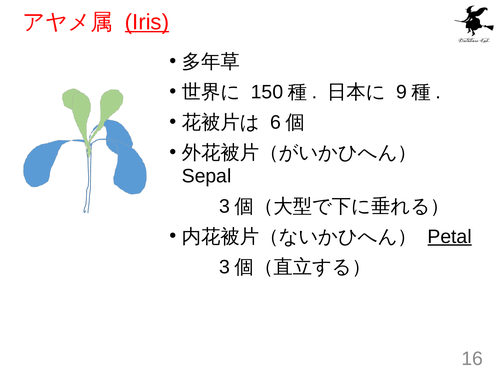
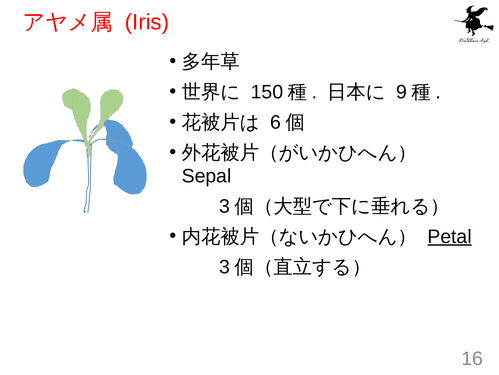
Iris underline: present -> none
